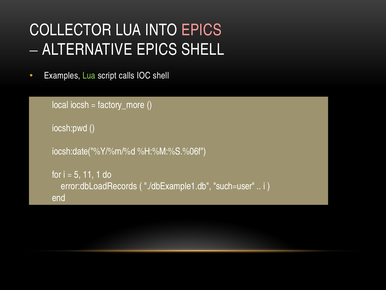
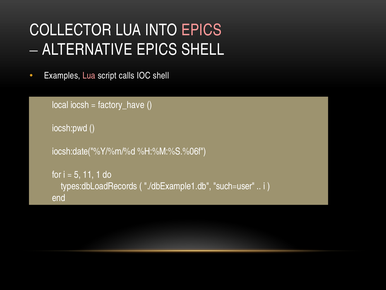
Lua at (89, 76) colour: light green -> pink
factory_more: factory_more -> factory_have
error:dbLoadRecords: error:dbLoadRecords -> types:dbLoadRecords
